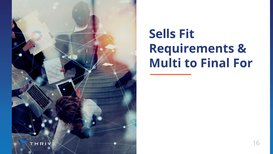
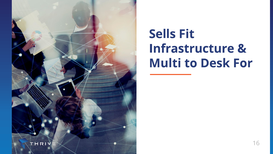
Requirements: Requirements -> Infrastructure
Final: Final -> Desk
